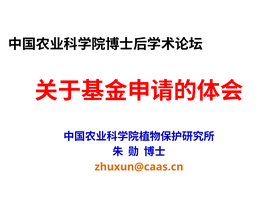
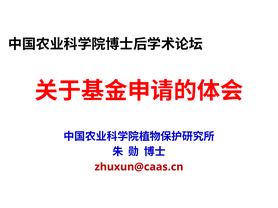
zhuxun@caas.cn colour: orange -> red
